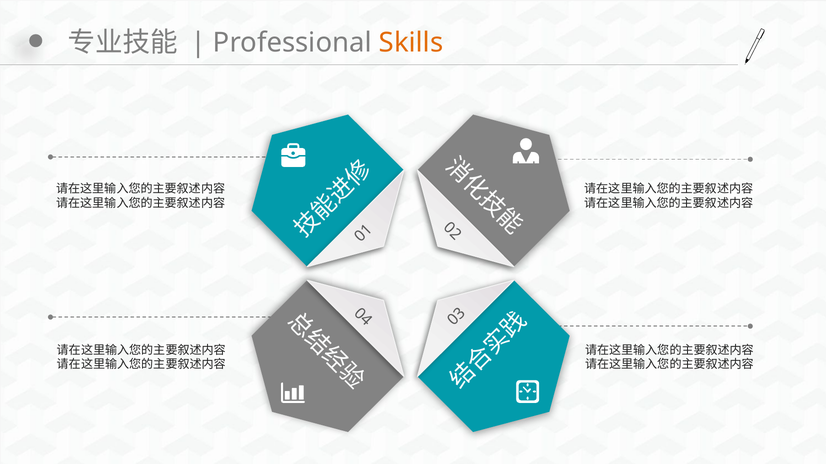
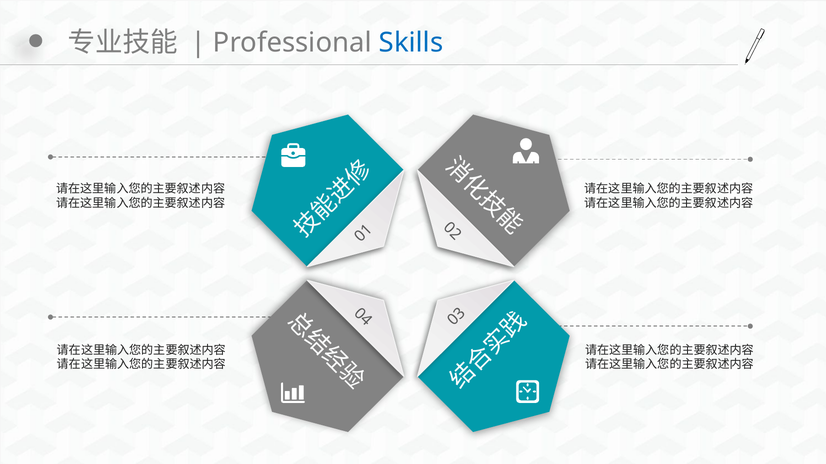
Skills colour: orange -> blue
